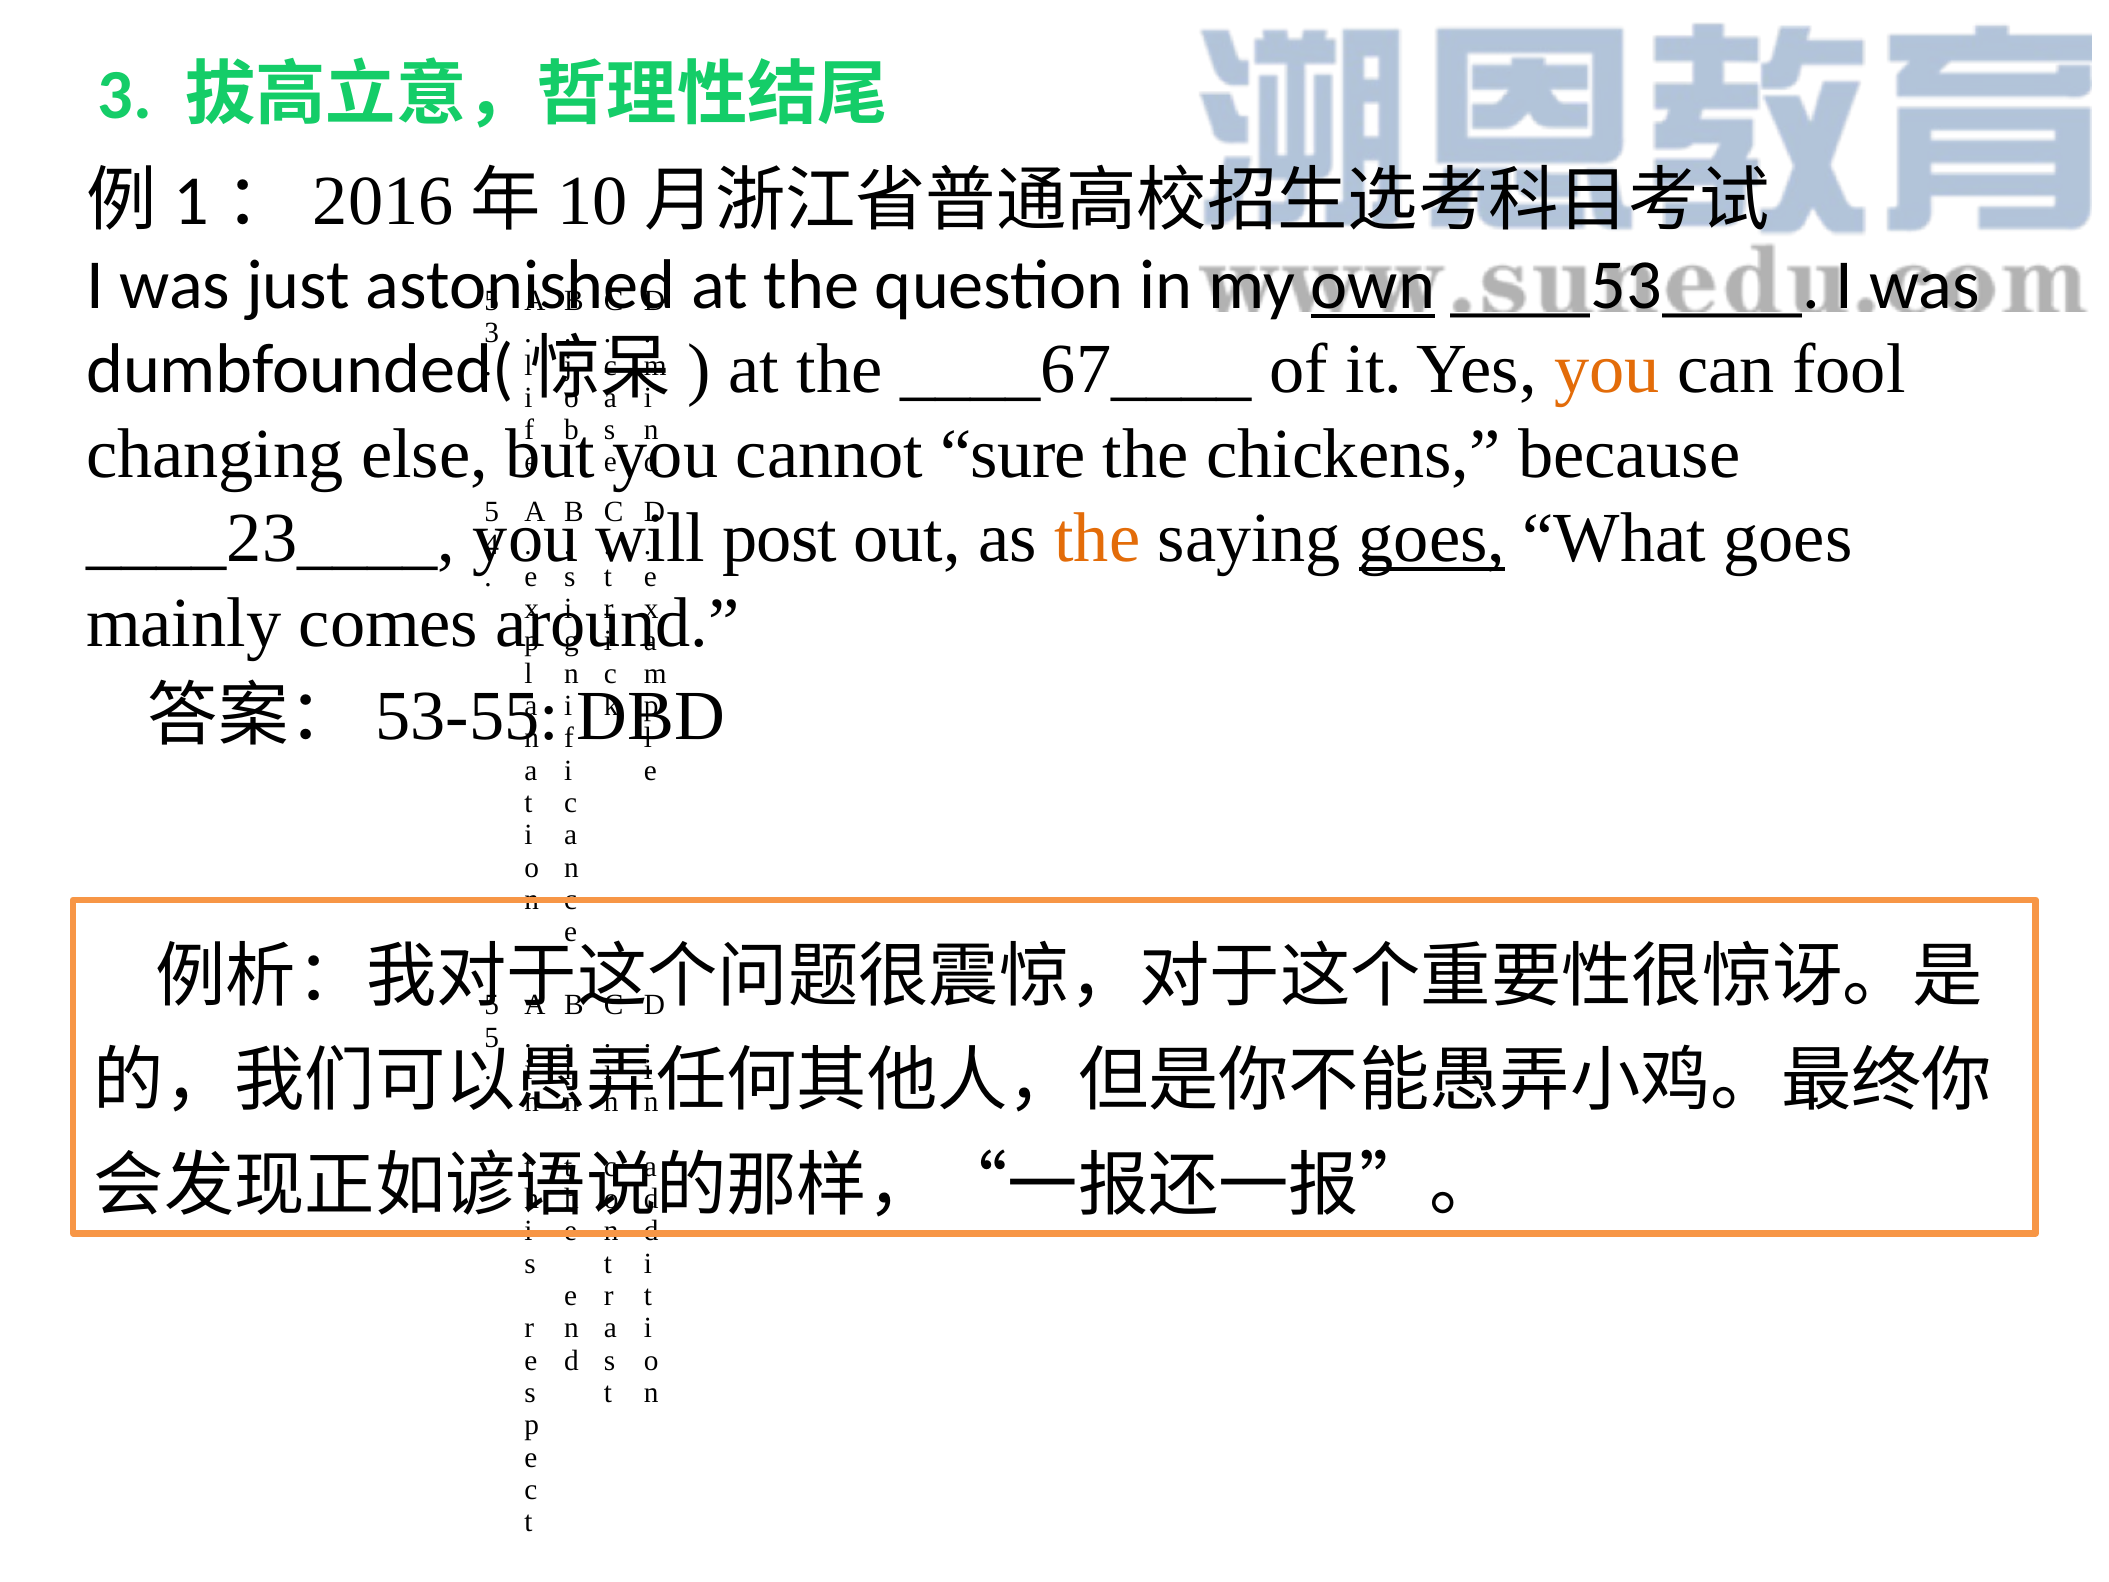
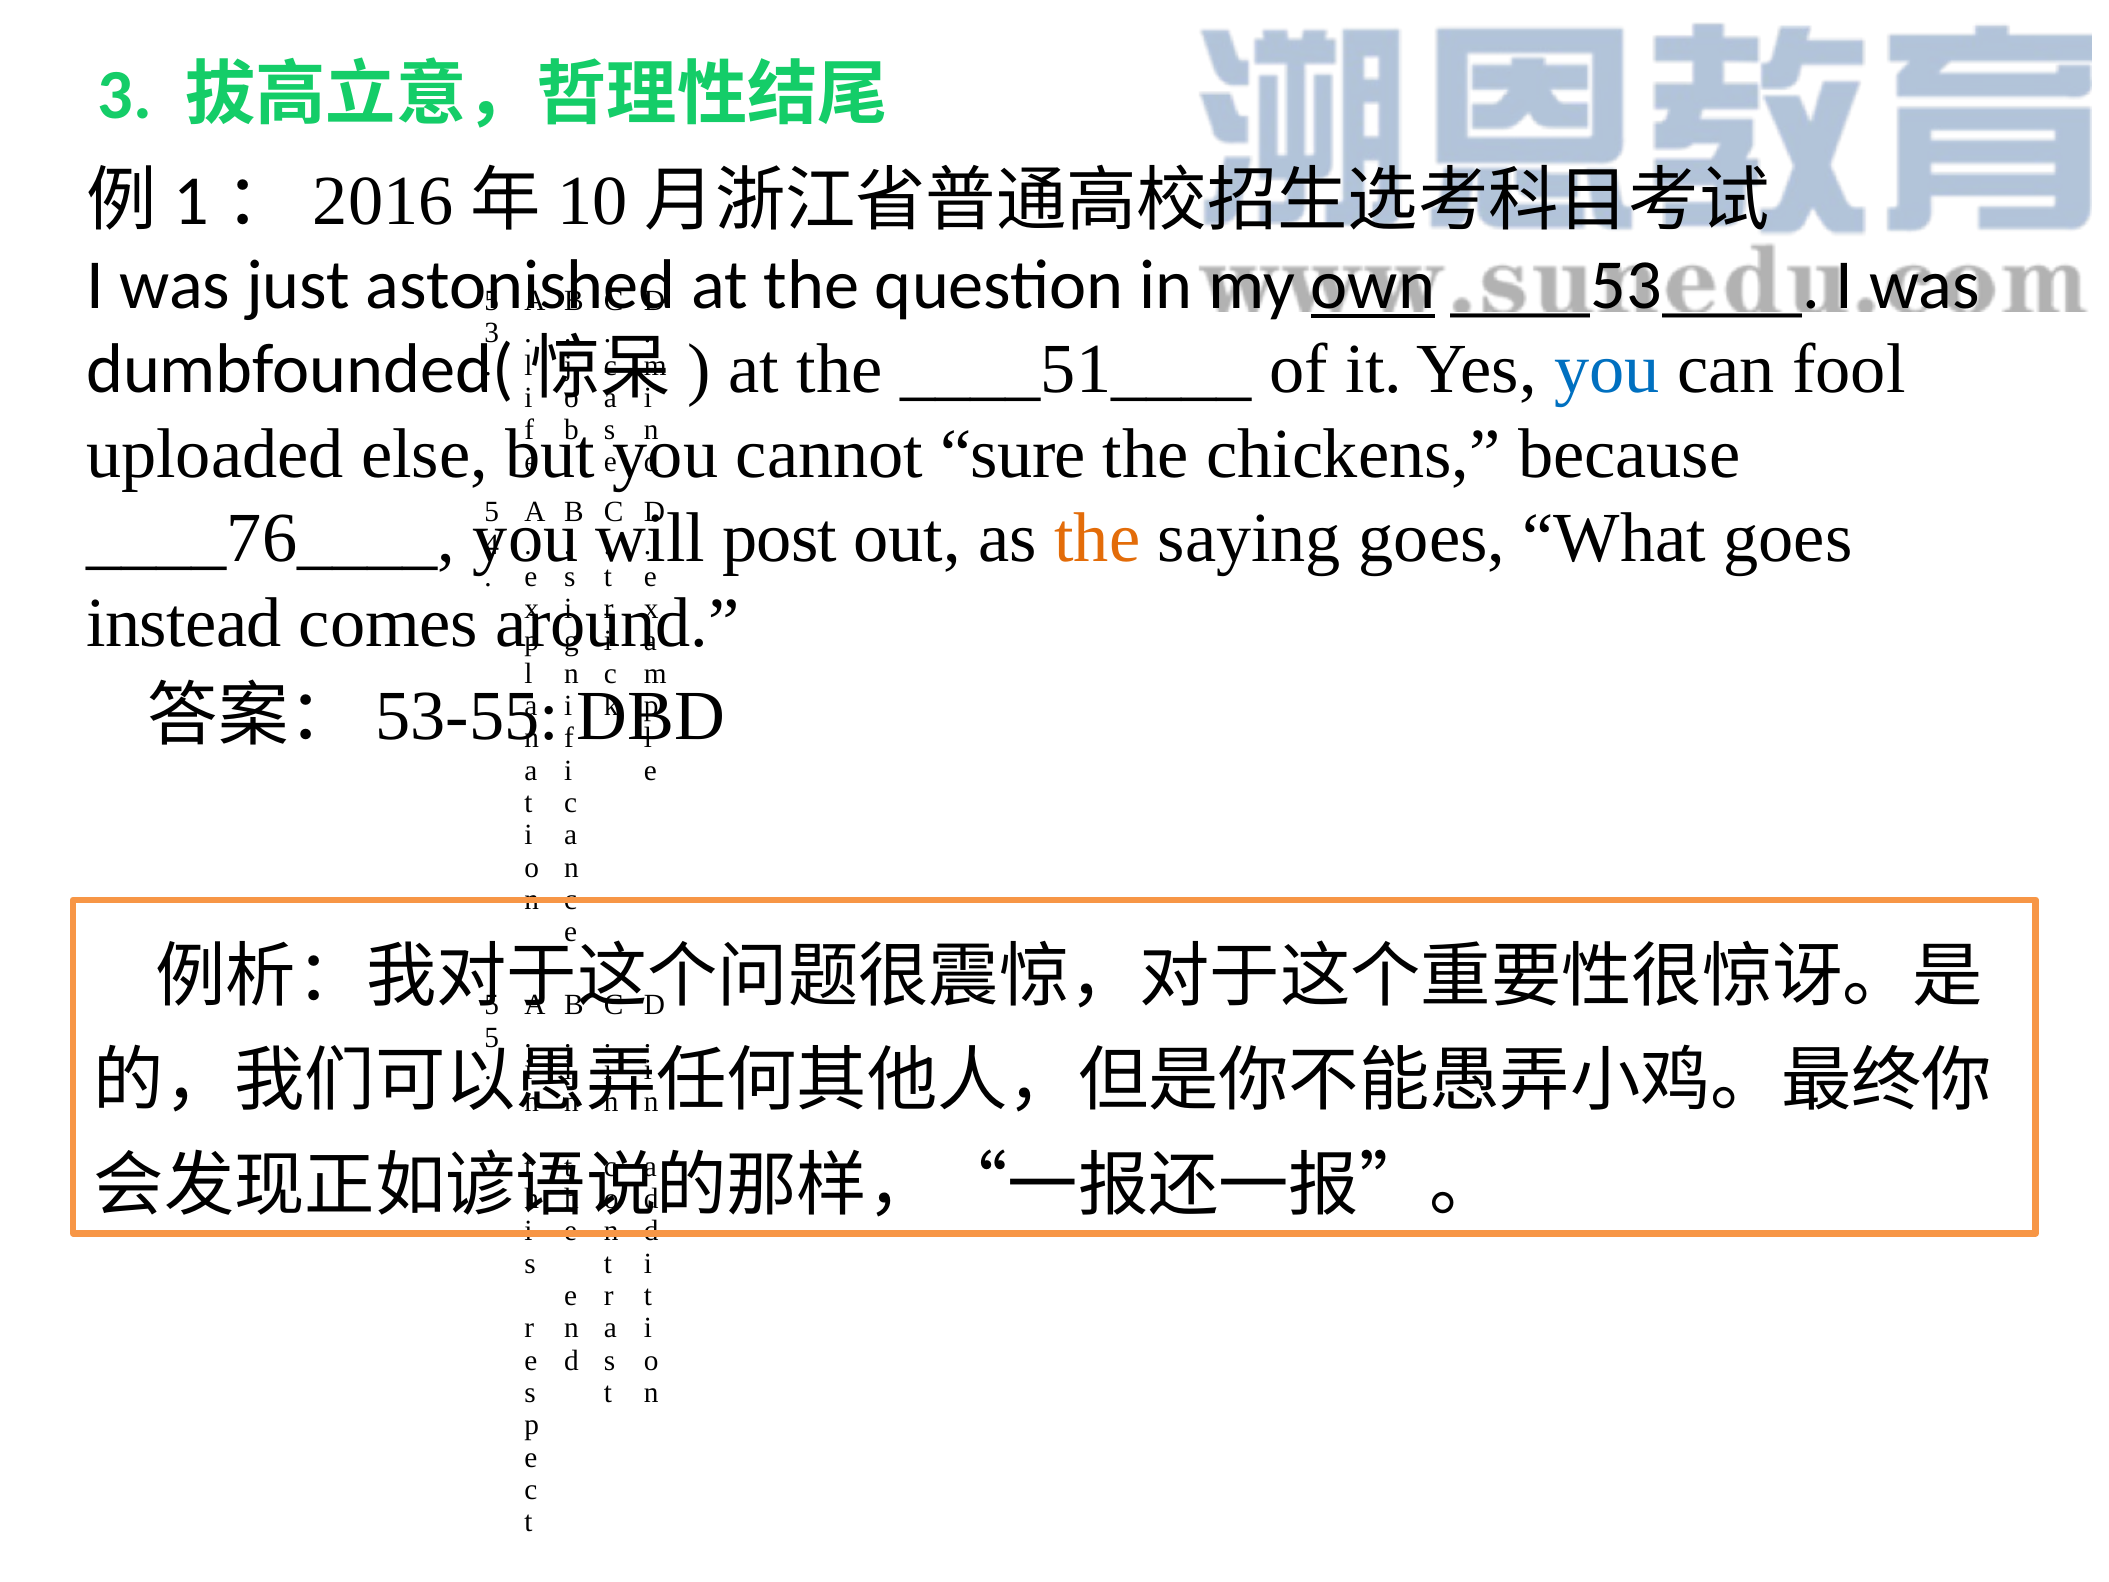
____67____: ____67____ -> ____51____
you at (1607, 370) colour: orange -> blue
changing: changing -> uploaded
____23____: ____23____ -> ____76____
goes at (1432, 538) underline: present -> none
mainly: mainly -> instead
